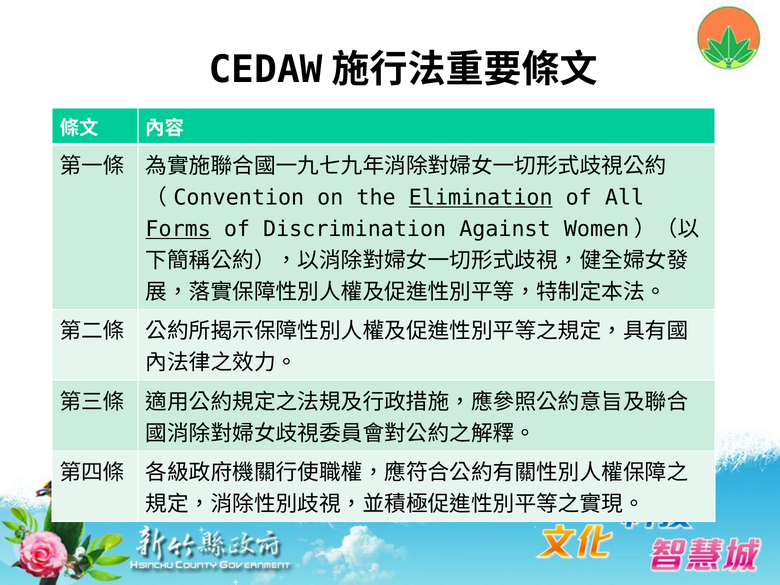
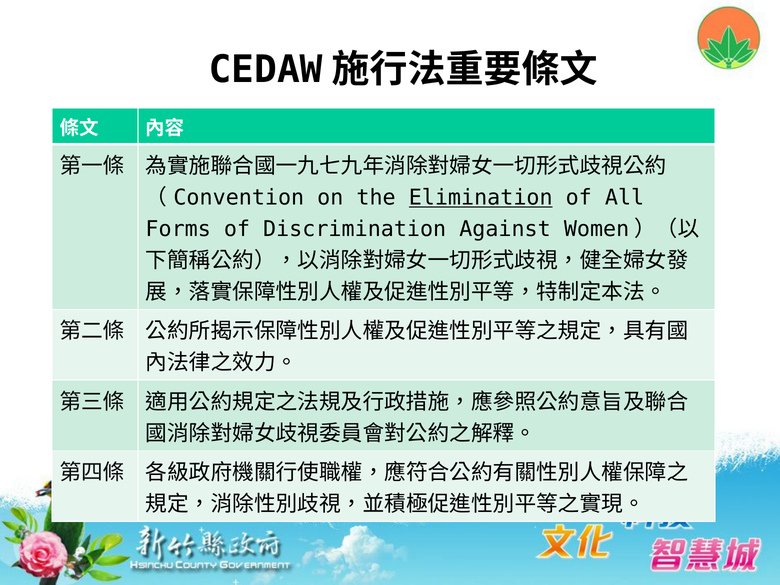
Forms underline: present -> none
